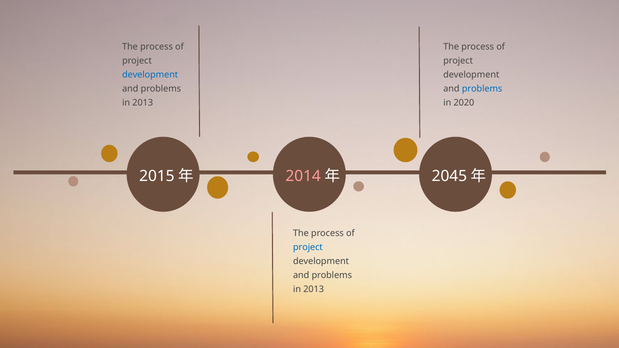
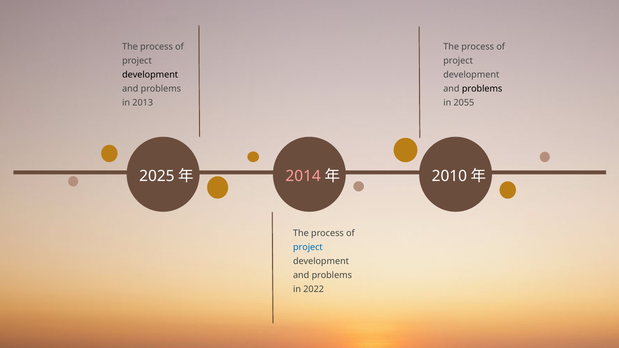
development at (150, 75) colour: blue -> black
problems at (482, 89) colour: blue -> black
2020: 2020 -> 2055
2015: 2015 -> 2025
2045: 2045 -> 2010
2013 at (314, 289): 2013 -> 2022
